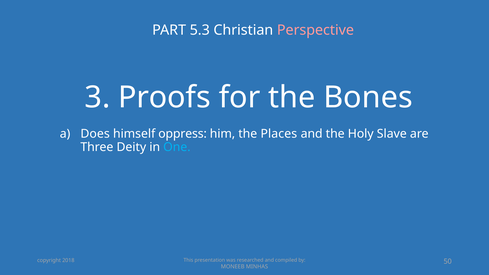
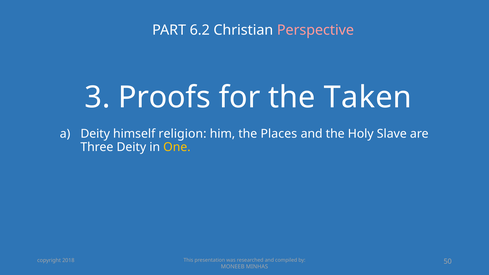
5.3: 5.3 -> 6.2
Bones: Bones -> Taken
Does at (95, 134): Does -> Deity
oppress: oppress -> religion
One colour: light blue -> yellow
